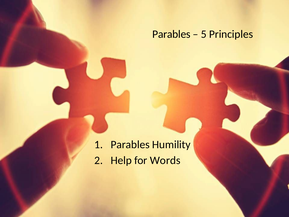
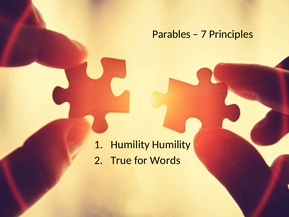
5: 5 -> 7
Parables at (130, 144): Parables -> Humility
Help: Help -> True
